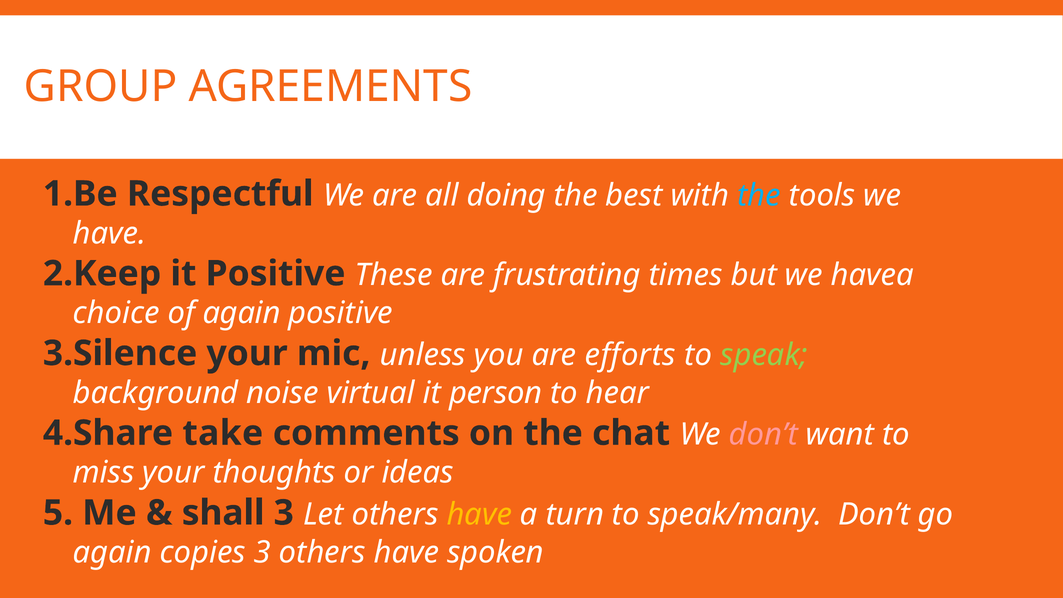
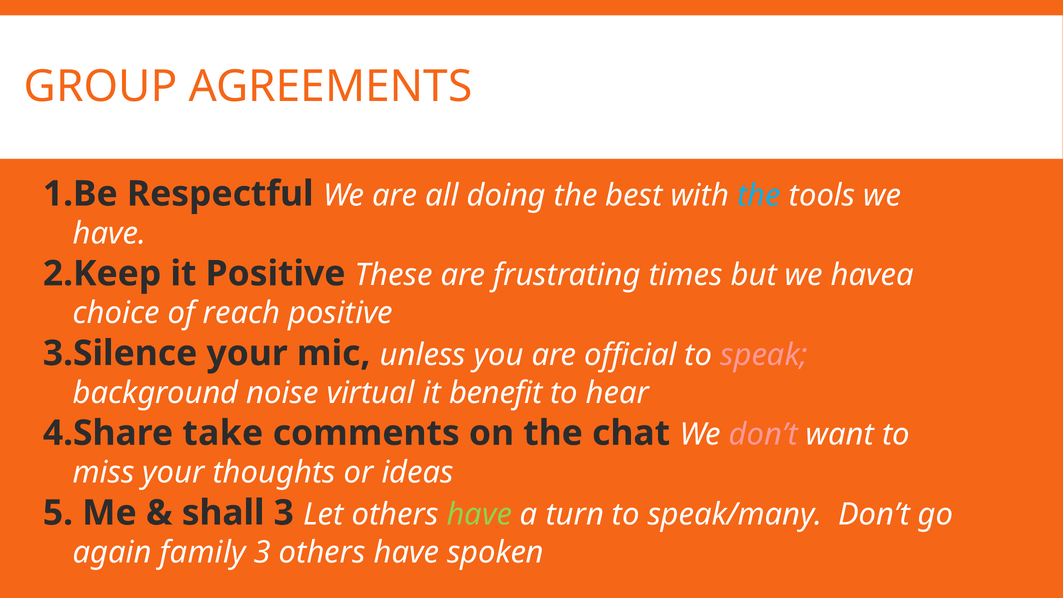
of again: again -> reach
efforts: efforts -> official
speak colour: light green -> pink
person: person -> benefit
have at (479, 514) colour: yellow -> light green
copies: copies -> family
